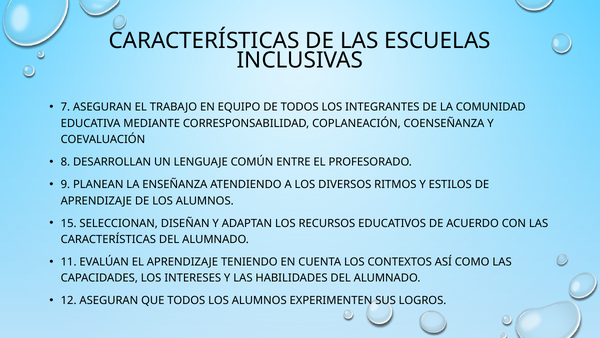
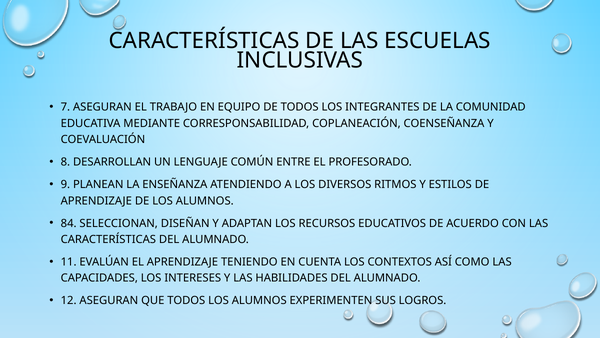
15: 15 -> 84
